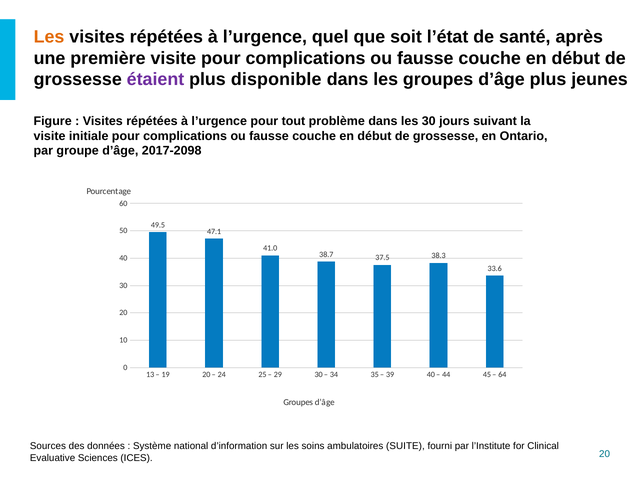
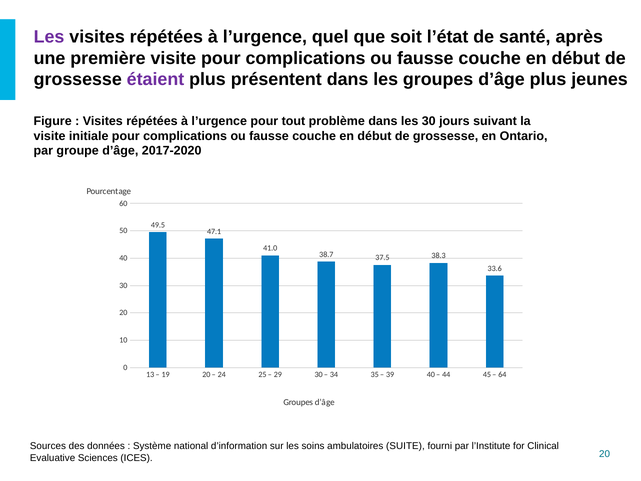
Les at (49, 37) colour: orange -> purple
disponible: disponible -> présentent
2017-2098: 2017-2098 -> 2017-2020
